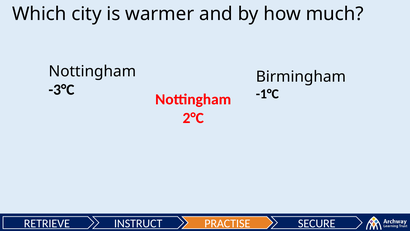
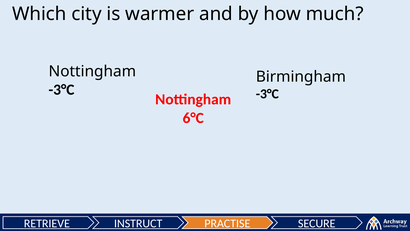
-1°C at (267, 94): -1°C -> -3°C
2°C: 2°C -> 6°C
